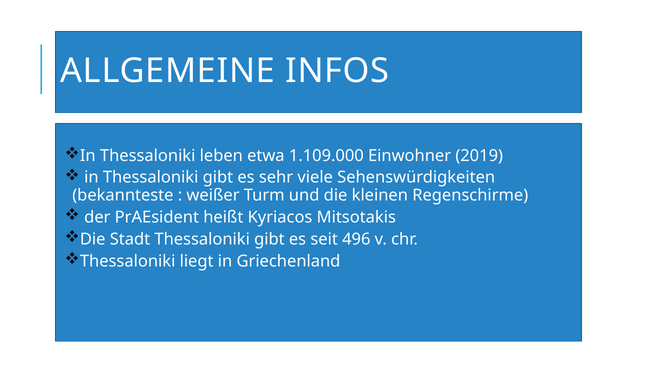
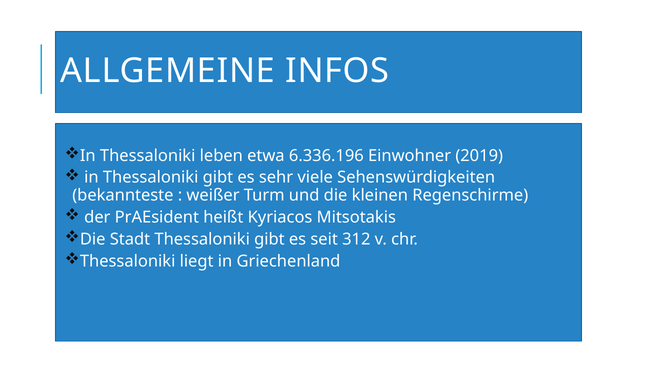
1.109.000: 1.109.000 -> 6.336.196
496: 496 -> 312
